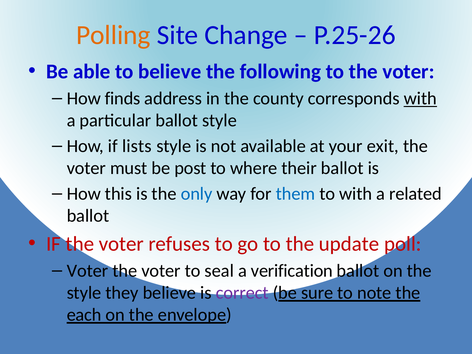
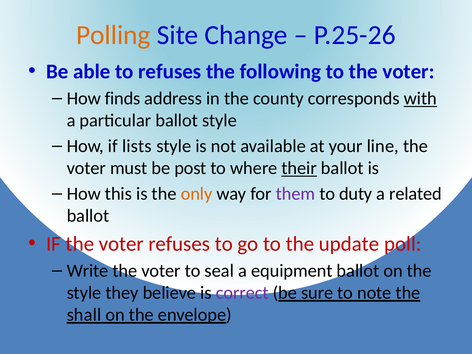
to believe: believe -> refuses
exit: exit -> line
their underline: none -> present
only colour: blue -> orange
them colour: blue -> purple
to with: with -> duty
Voter at (88, 271): Voter -> Write
verification: verification -> equipment
each: each -> shall
